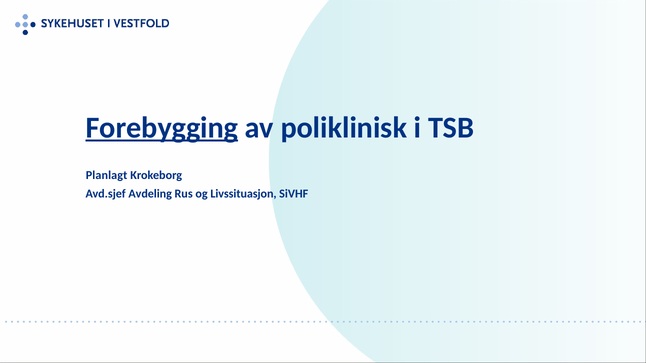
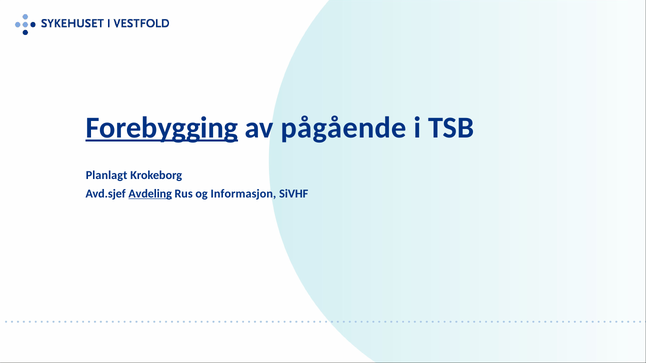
poliklinisk: poliklinisk -> pågående
Avdeling underline: none -> present
Livssituasjon: Livssituasjon -> Informasjon
